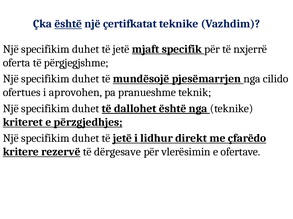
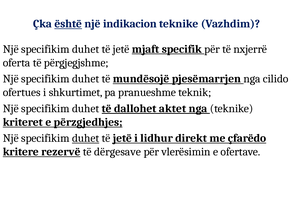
çertifkatat: çertifkatat -> indikacion
aprovohen: aprovohen -> shkurtimet
dallohet është: është -> aktet
duhet at (86, 139) underline: none -> present
